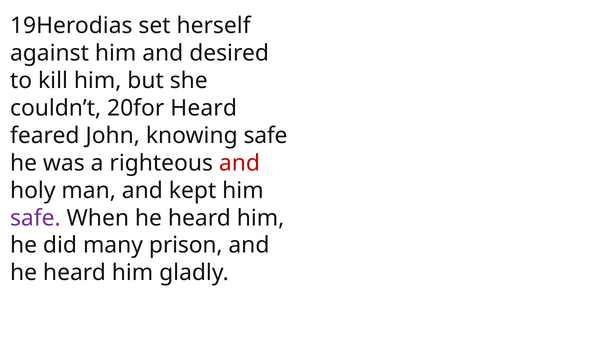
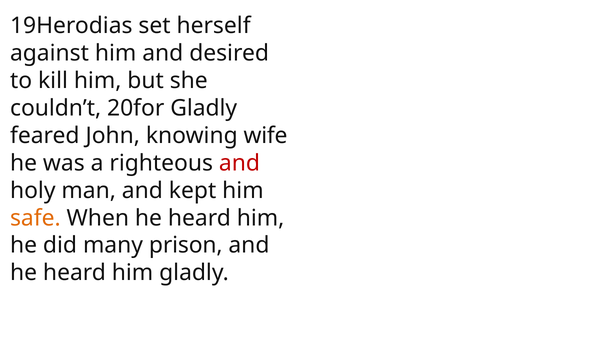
20for Heard: Heard -> Gladly
knowing safe: safe -> wife
safe at (35, 218) colour: purple -> orange
